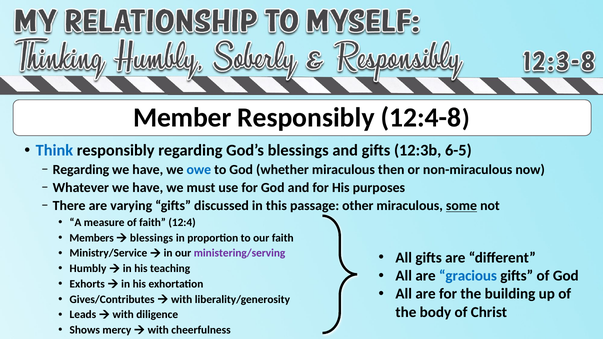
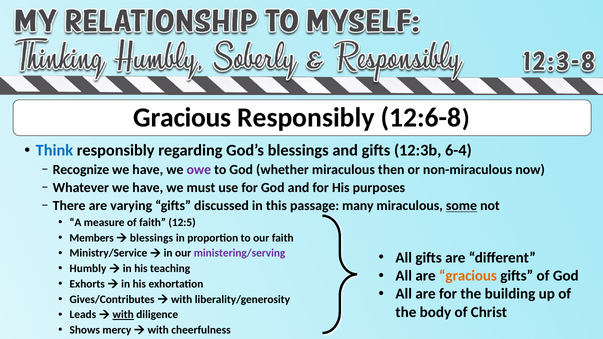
Member at (182, 118): Member -> Gracious
12:4-8: 12:4-8 -> 12:6-8
6-5: 6-5 -> 6-4
Regarding at (81, 170): Regarding -> Recognize
owe colour: blue -> purple
other: other -> many
12:4: 12:4 -> 12:5
gracious at (468, 276) colour: blue -> orange
with at (123, 315) underline: none -> present
